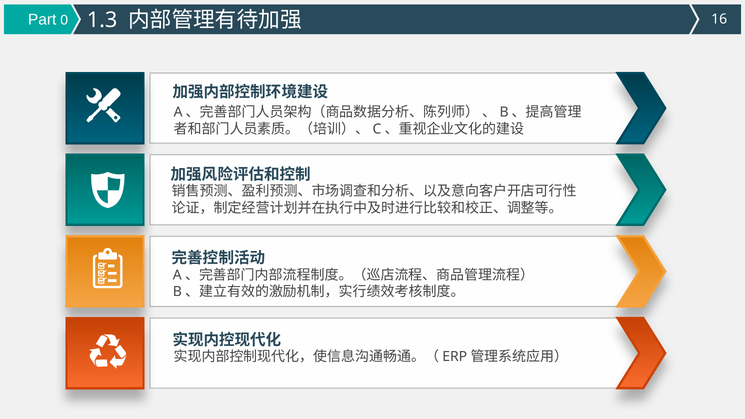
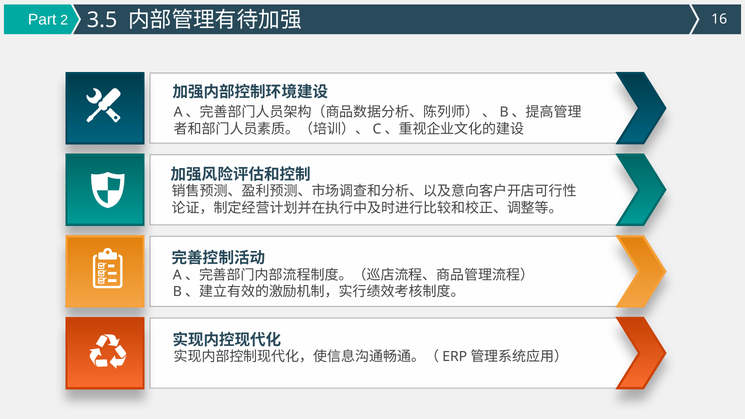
0: 0 -> 2
1.3: 1.3 -> 3.5
